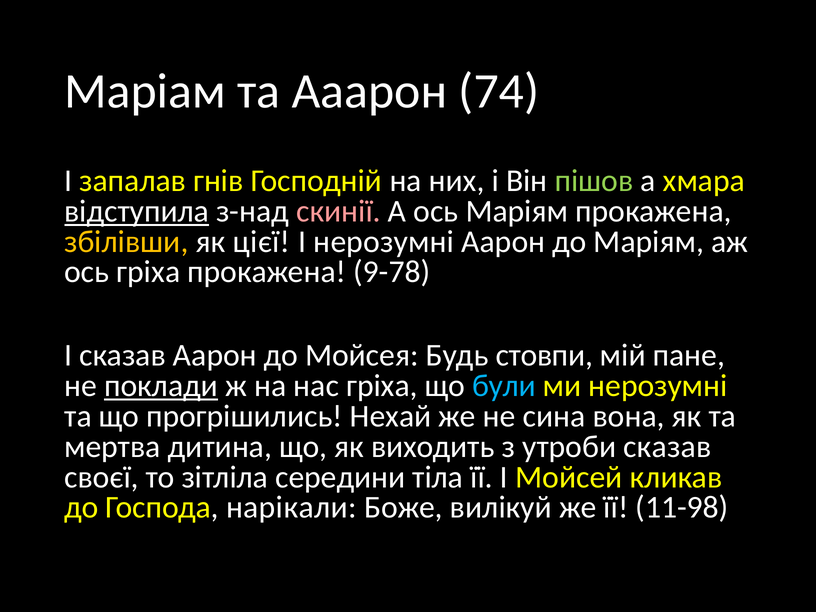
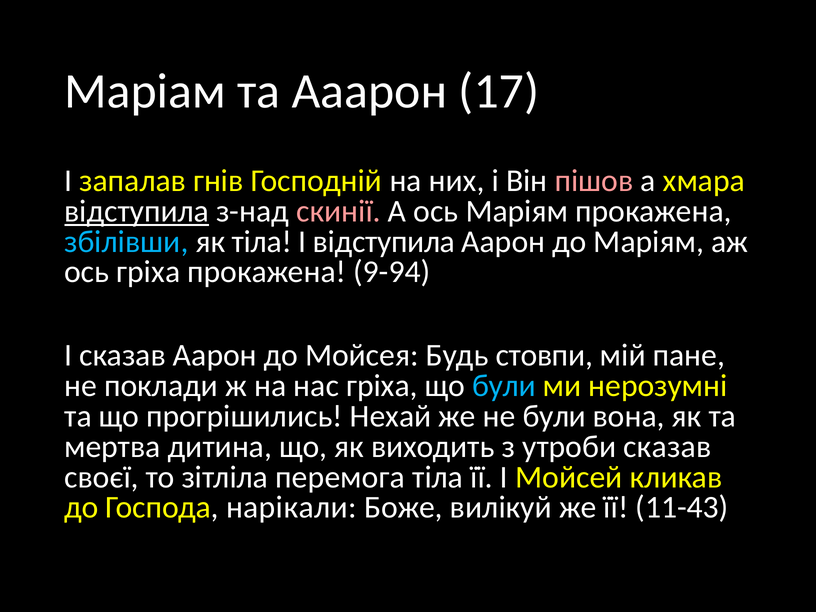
74: 74 -> 17
пішов colour: light green -> pink
збілівши colour: yellow -> light blue
як цієї: цієї -> тіла
І нерозумні: нерозумні -> відступила
9-78: 9-78 -> 9-94
поклади underline: present -> none
не сина: сина -> були
середини: середини -> перемога
11-98: 11-98 -> 11-43
